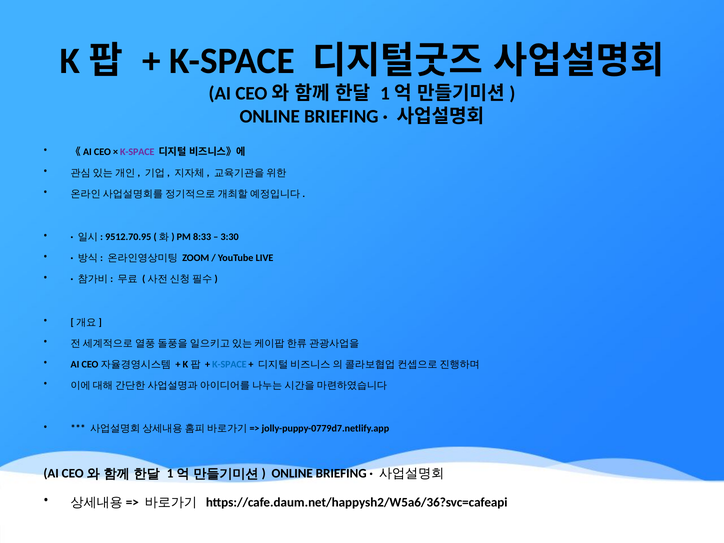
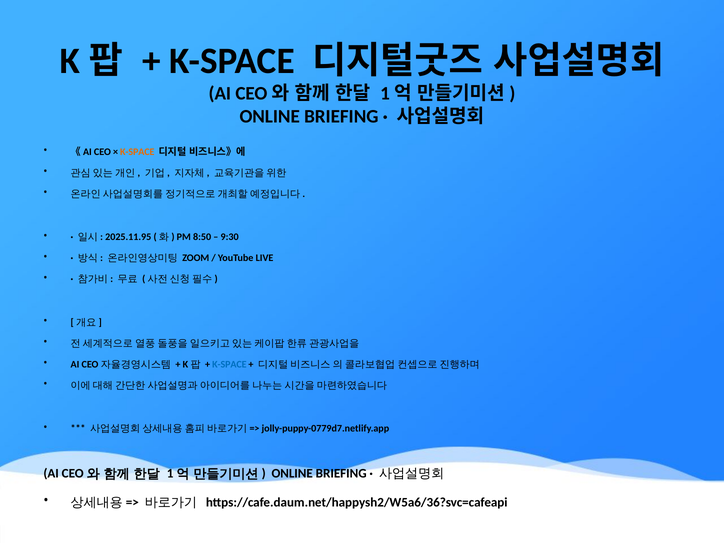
K-SPACE at (137, 152) colour: purple -> orange
9512.70.95: 9512.70.95 -> 2025.11.95
8:33: 8:33 -> 8:50
3:30: 3:30 -> 9:30
